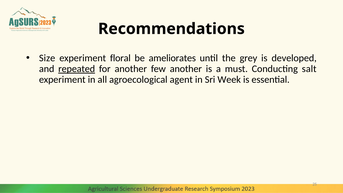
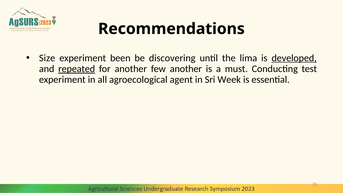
floral: floral -> been
ameliorates: ameliorates -> discovering
grey: grey -> lima
developed underline: none -> present
salt: salt -> test
